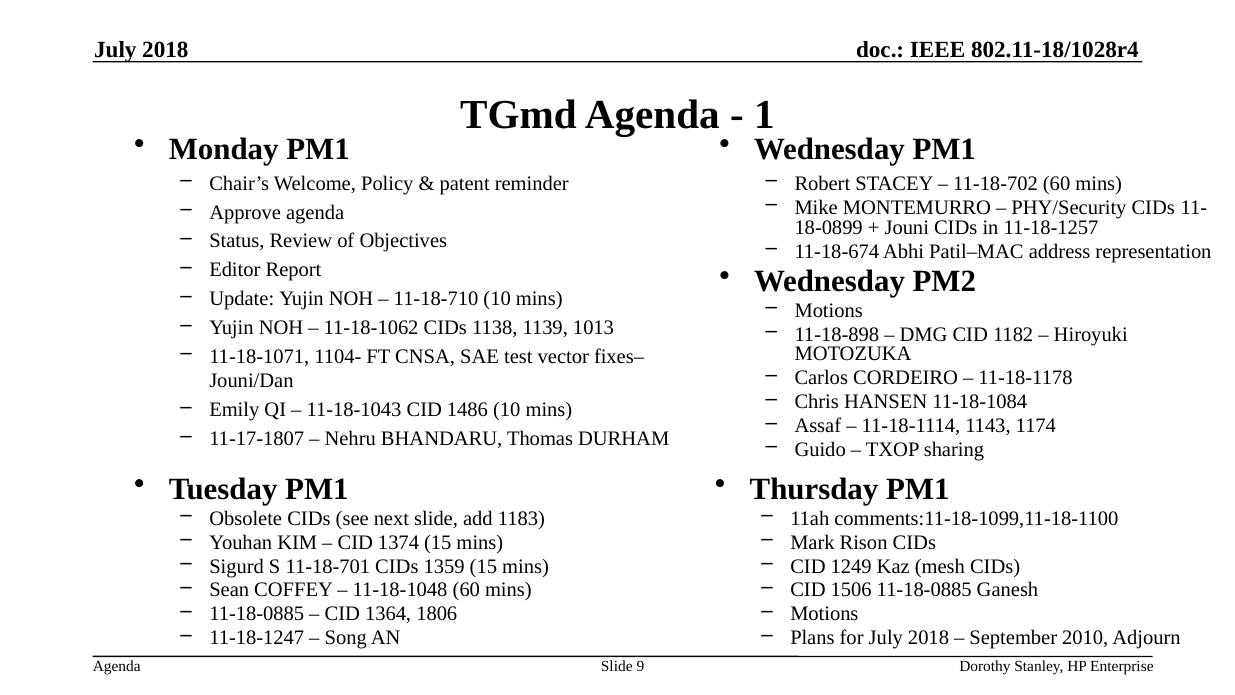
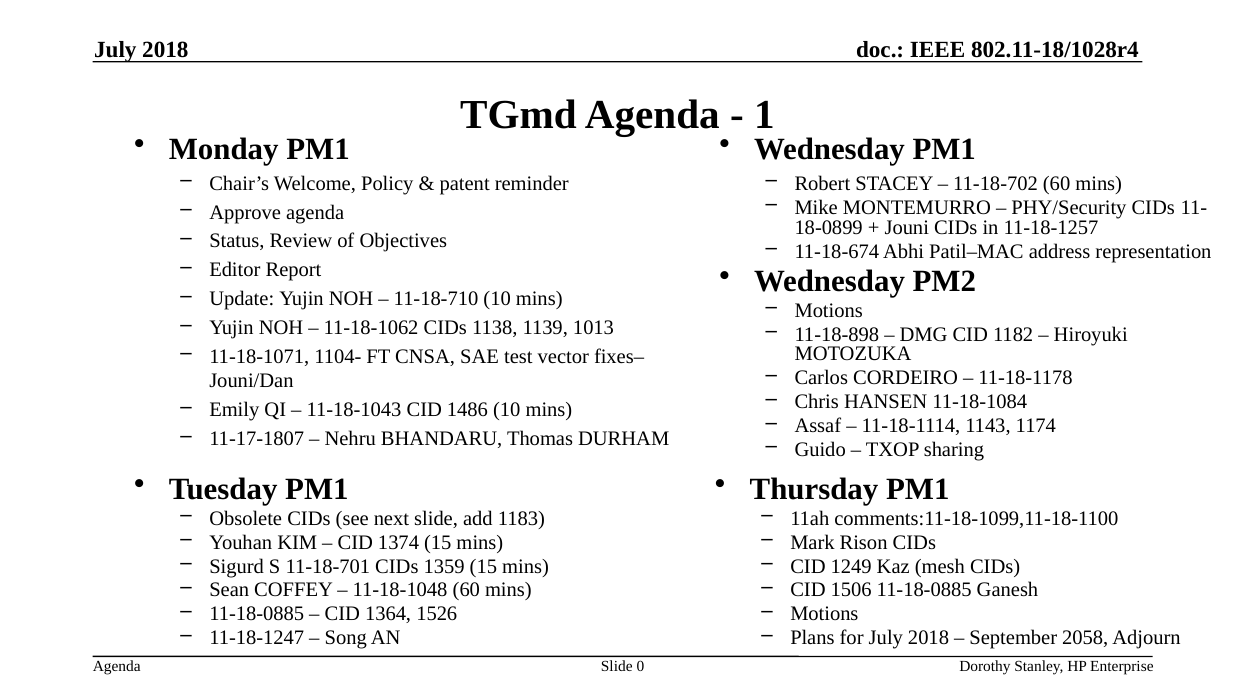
1806: 1806 -> 1526
2010: 2010 -> 2058
9: 9 -> 0
